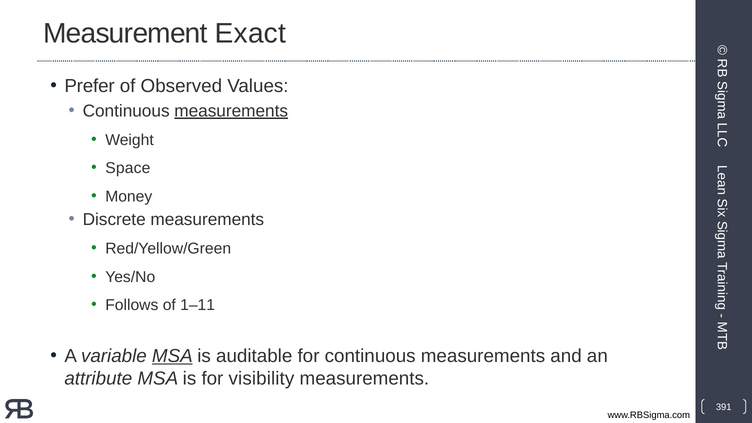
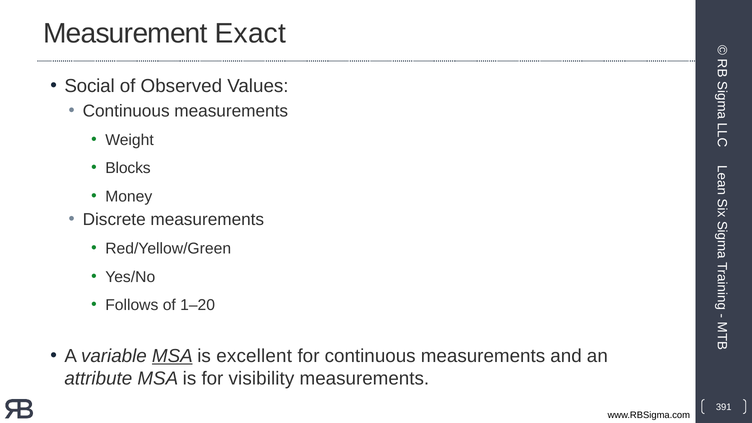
Prefer: Prefer -> Social
measurements at (231, 111) underline: present -> none
Space: Space -> Blocks
1–11: 1–11 -> 1–20
auditable: auditable -> excellent
